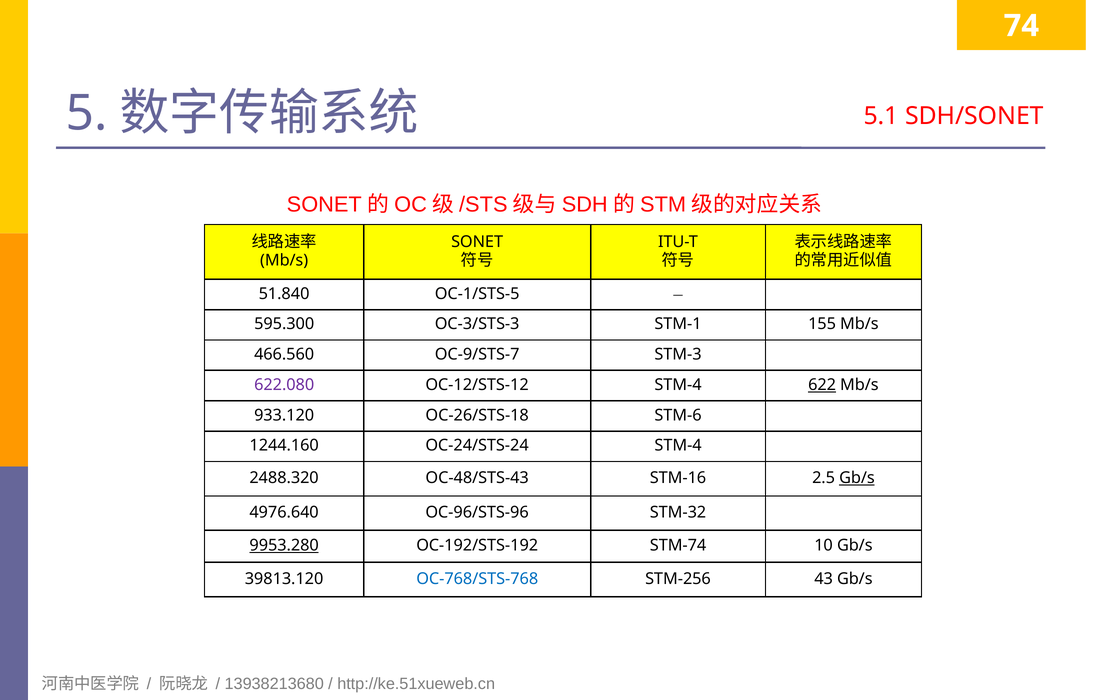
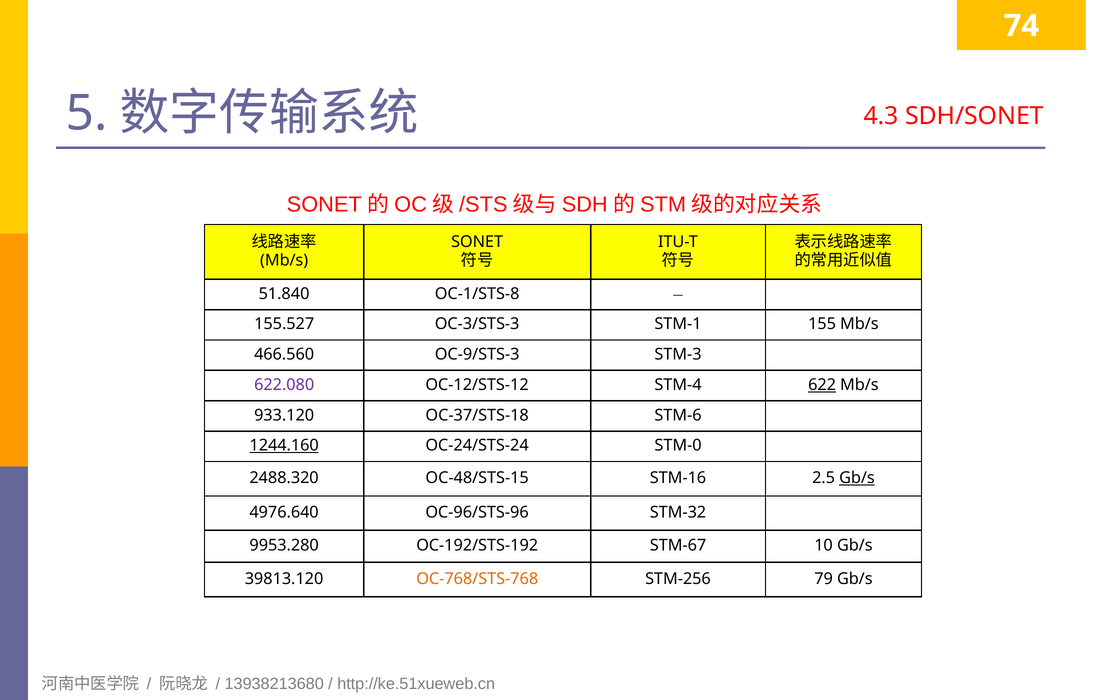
5.1: 5.1 -> 4.3
OC-1/STS-5: OC-1/STS-5 -> OC-1/STS-8
595.300: 595.300 -> 155.527
OC-9/STS-7: OC-9/STS-7 -> OC-9/STS-3
OC-26/STS-18: OC-26/STS-18 -> OC-37/STS-18
1244.160 underline: none -> present
OC-24/STS-24 STM-4: STM-4 -> STM-0
OC-48/STS-43: OC-48/STS-43 -> OC-48/STS-15
9953.280 underline: present -> none
STM-74: STM-74 -> STM-67
OC-768/STS-768 colour: blue -> orange
43: 43 -> 79
